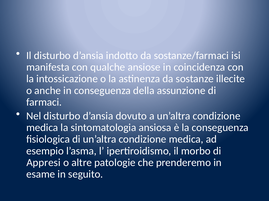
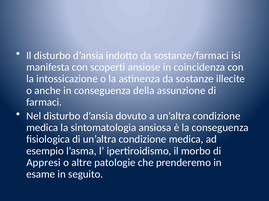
qualche: qualche -> scoperti
